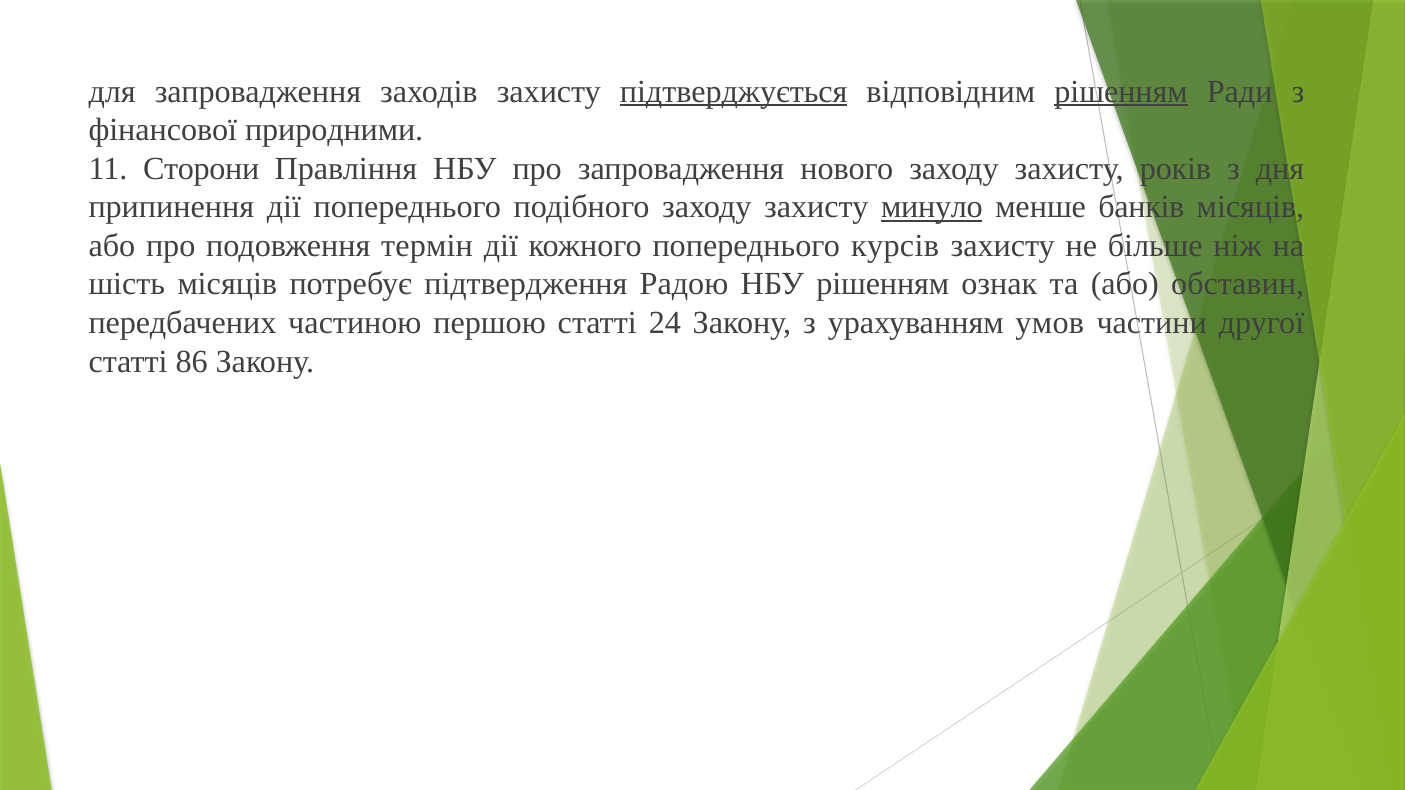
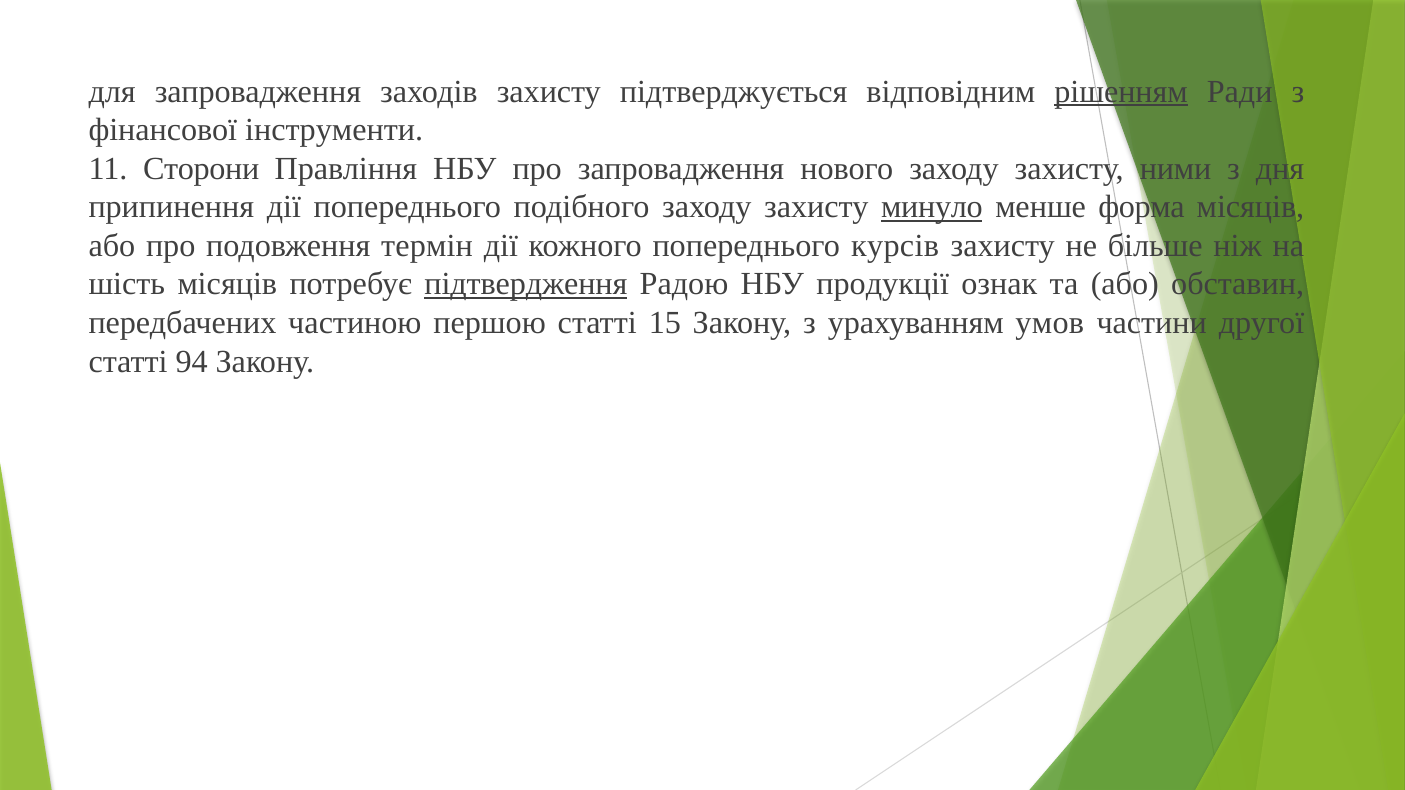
підтверджується underline: present -> none
природними: природними -> інструменти
років: років -> ними
банків: банків -> форма
підтвердження underline: none -> present
НБУ рішенням: рішенням -> продукції
24: 24 -> 15
86: 86 -> 94
